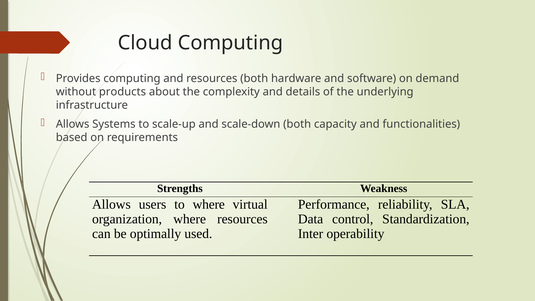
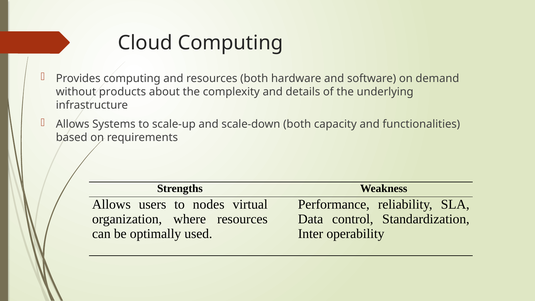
to where: where -> nodes
